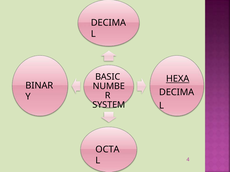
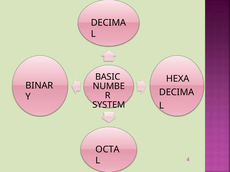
HEXA underline: present -> none
